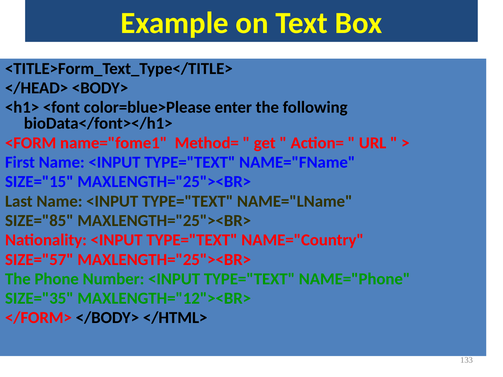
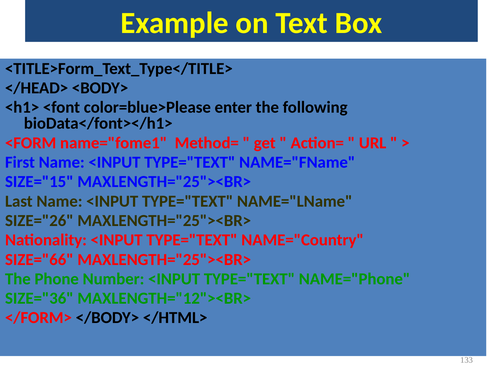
SIZE="85: SIZE="85 -> SIZE="26
SIZE="57: SIZE="57 -> SIZE="66
SIZE="35: SIZE="35 -> SIZE="36
